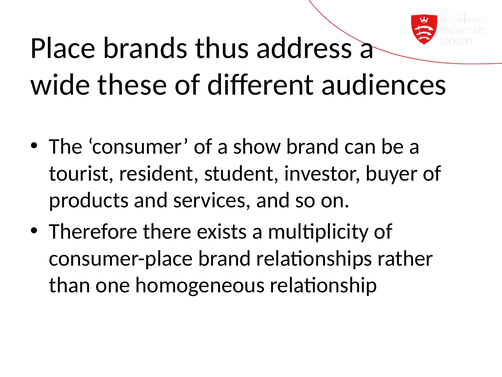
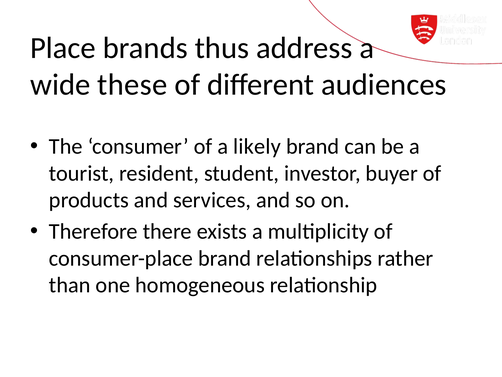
show: show -> likely
